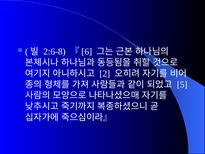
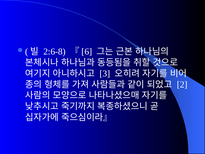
2: 2 -> 3
5: 5 -> 2
